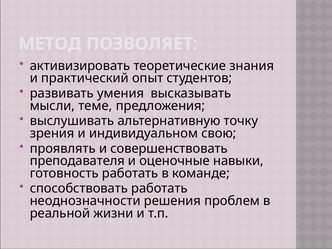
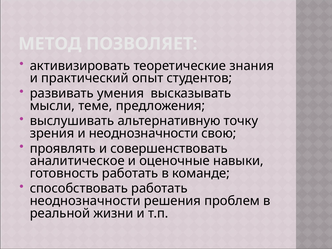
и индивидуальном: индивидуальном -> неоднозначности
преподавателя: преподавателя -> аналитическое
